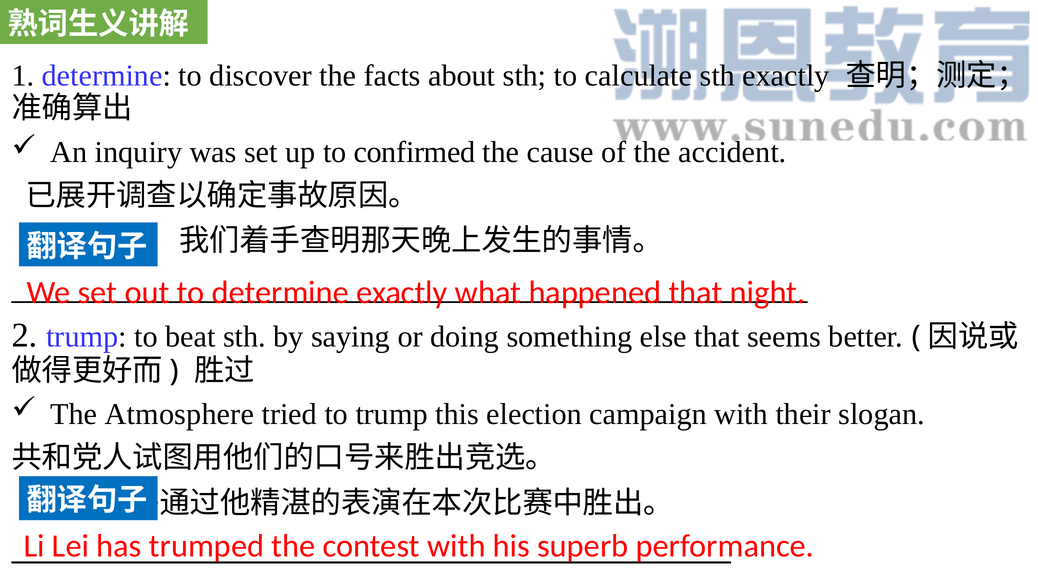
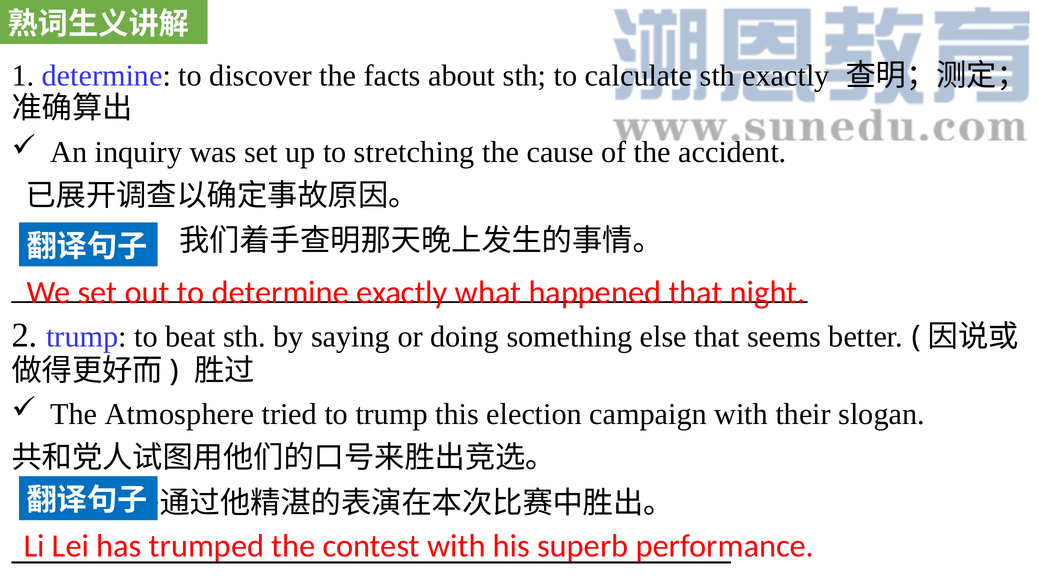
confirmed: confirmed -> stretching
